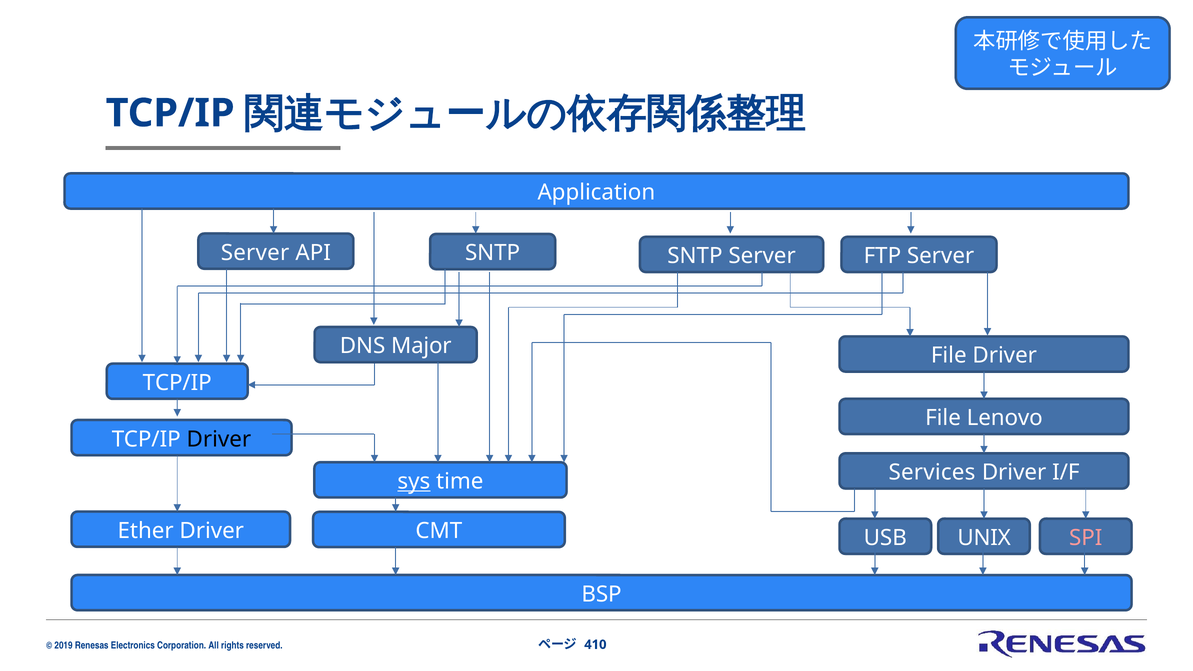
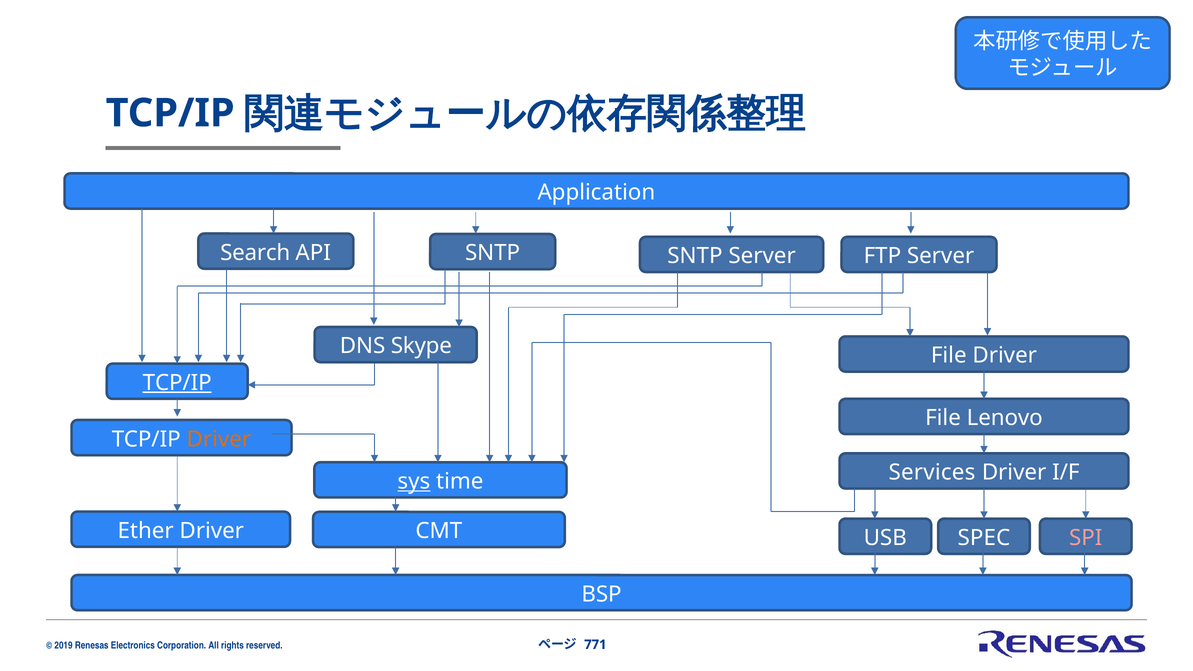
Server at (255, 253): Server -> Search
Major: Major -> Skype
TCP/IP at (177, 383) underline: none -> present
Driver at (219, 439) colour: black -> orange
UNIX: UNIX -> SPEC
410: 410 -> 771
